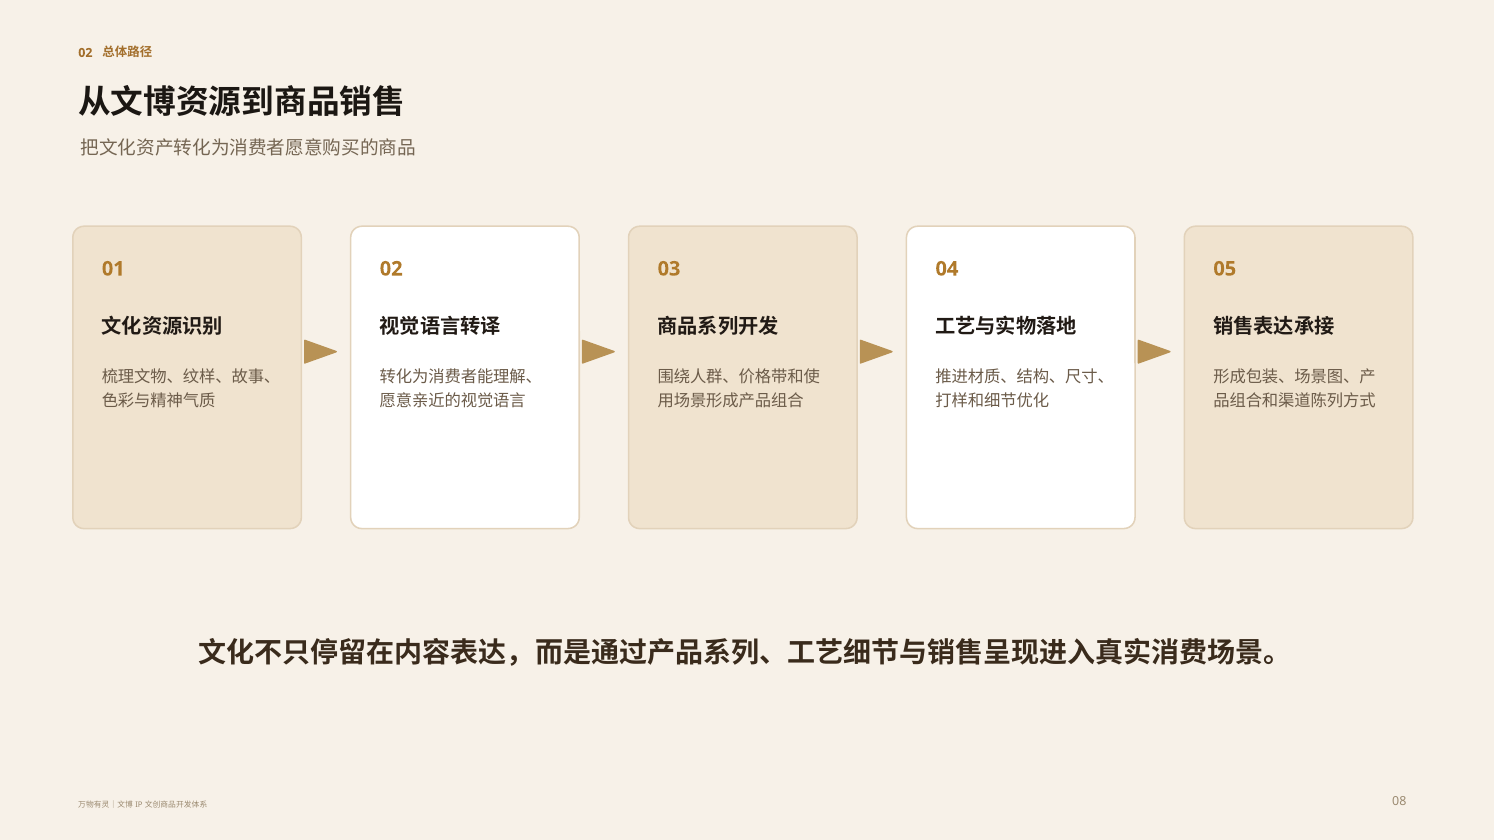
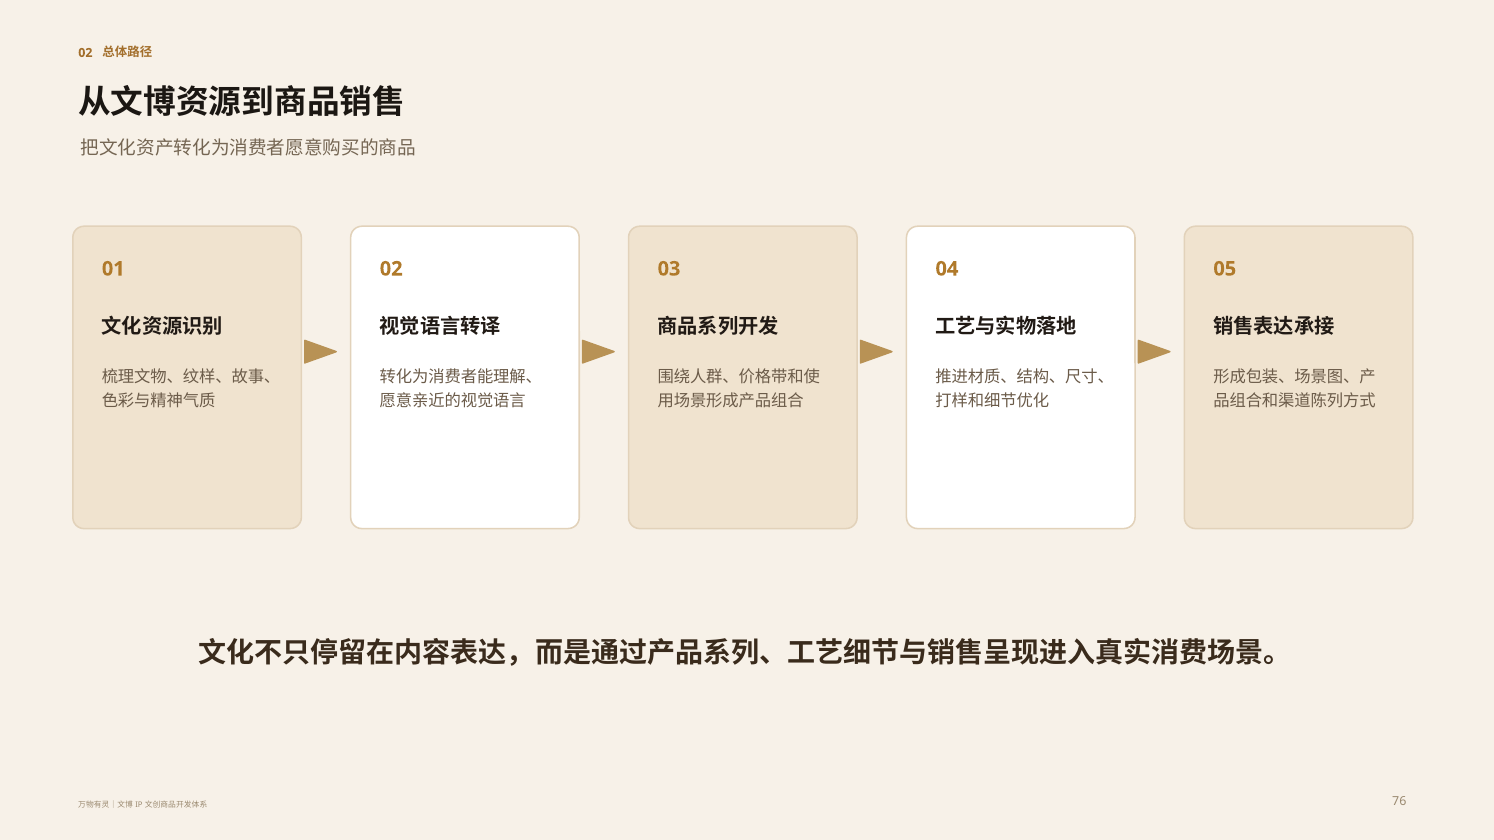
08: 08 -> 76
